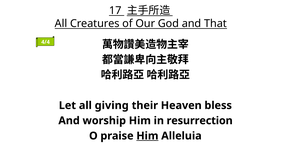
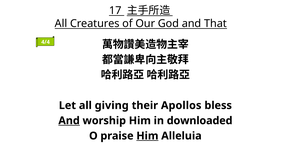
Heaven: Heaven -> Apollos
And at (69, 120) underline: none -> present
resurrection: resurrection -> downloaded
